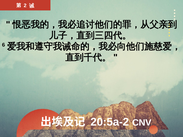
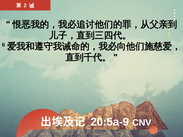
20:5a-2: 20:5a-2 -> 20:5a-9
